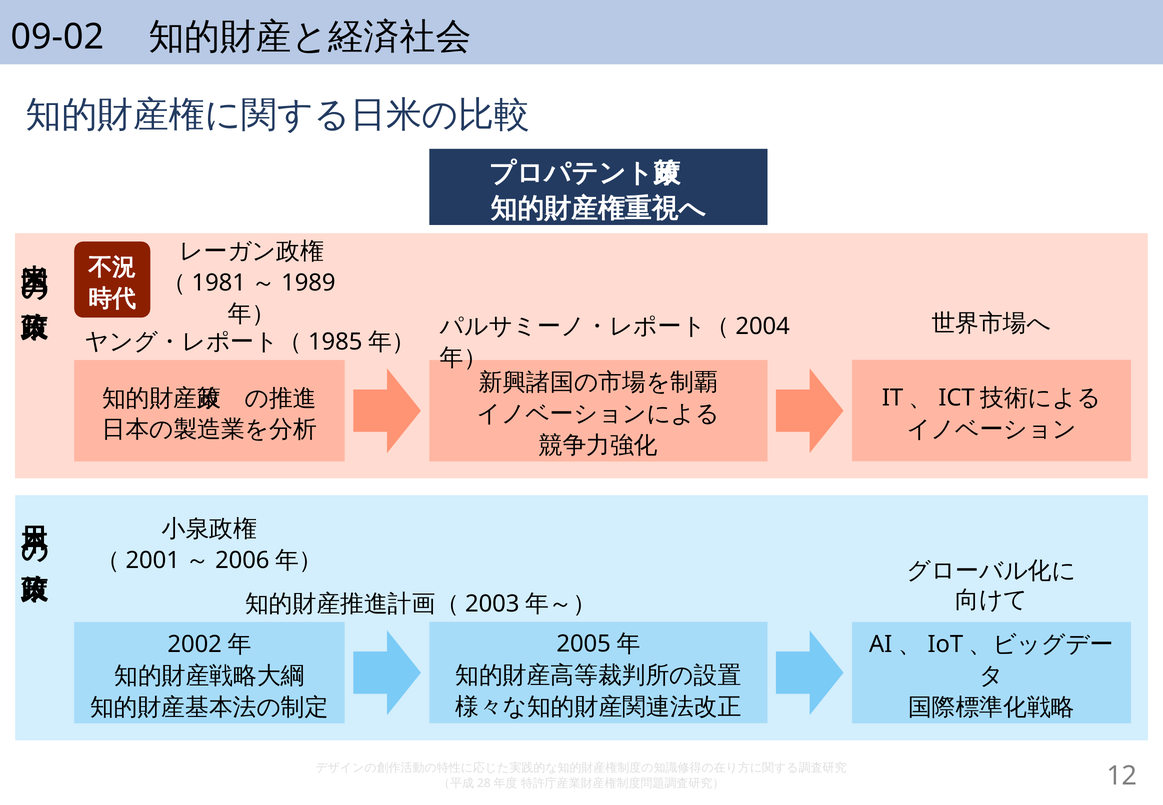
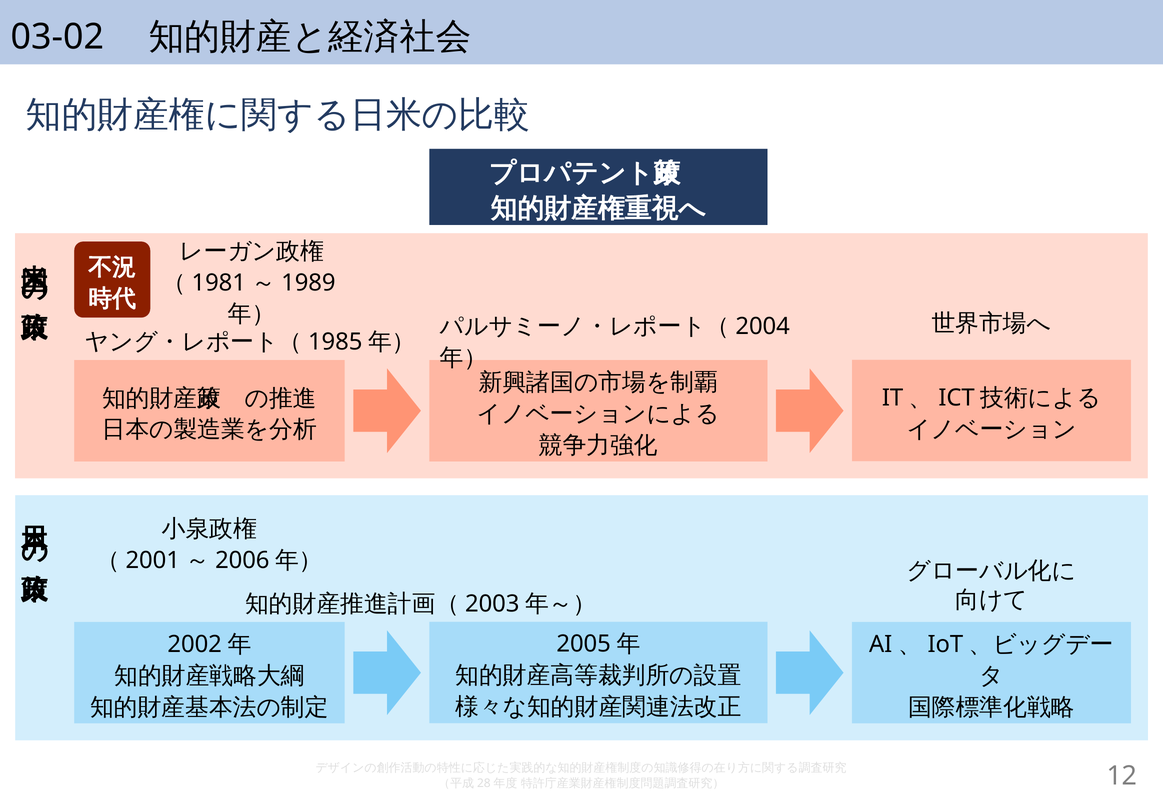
09-02: 09-02 -> 03-02
